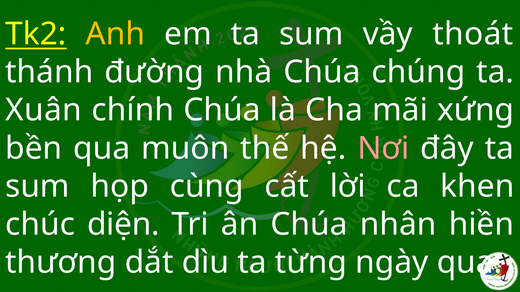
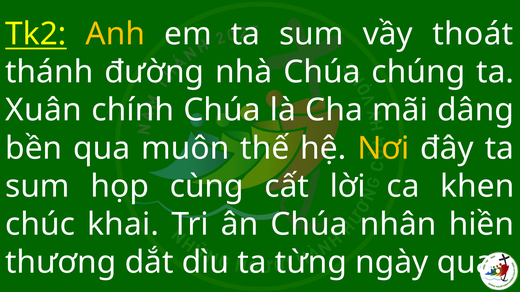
xứng: xứng -> dâng
Nơi colour: pink -> yellow
diện: diện -> khai
